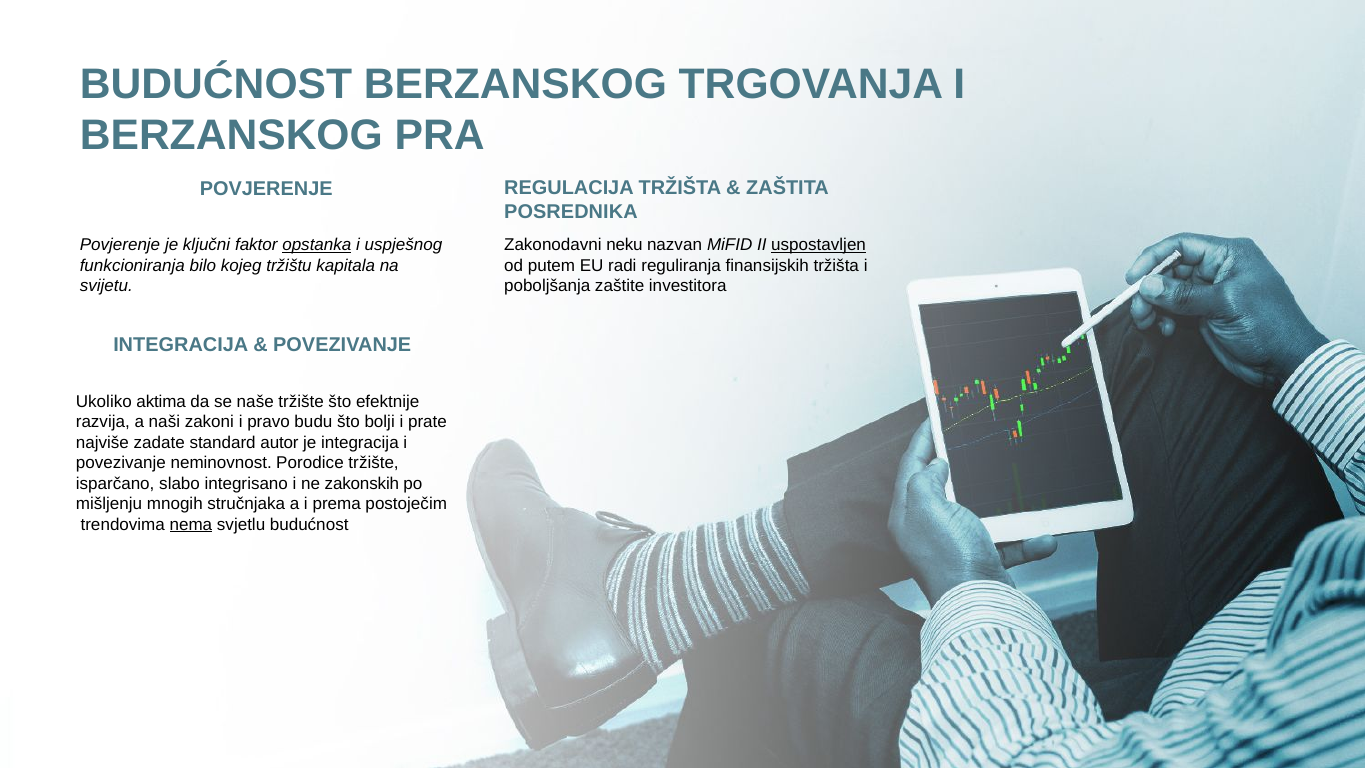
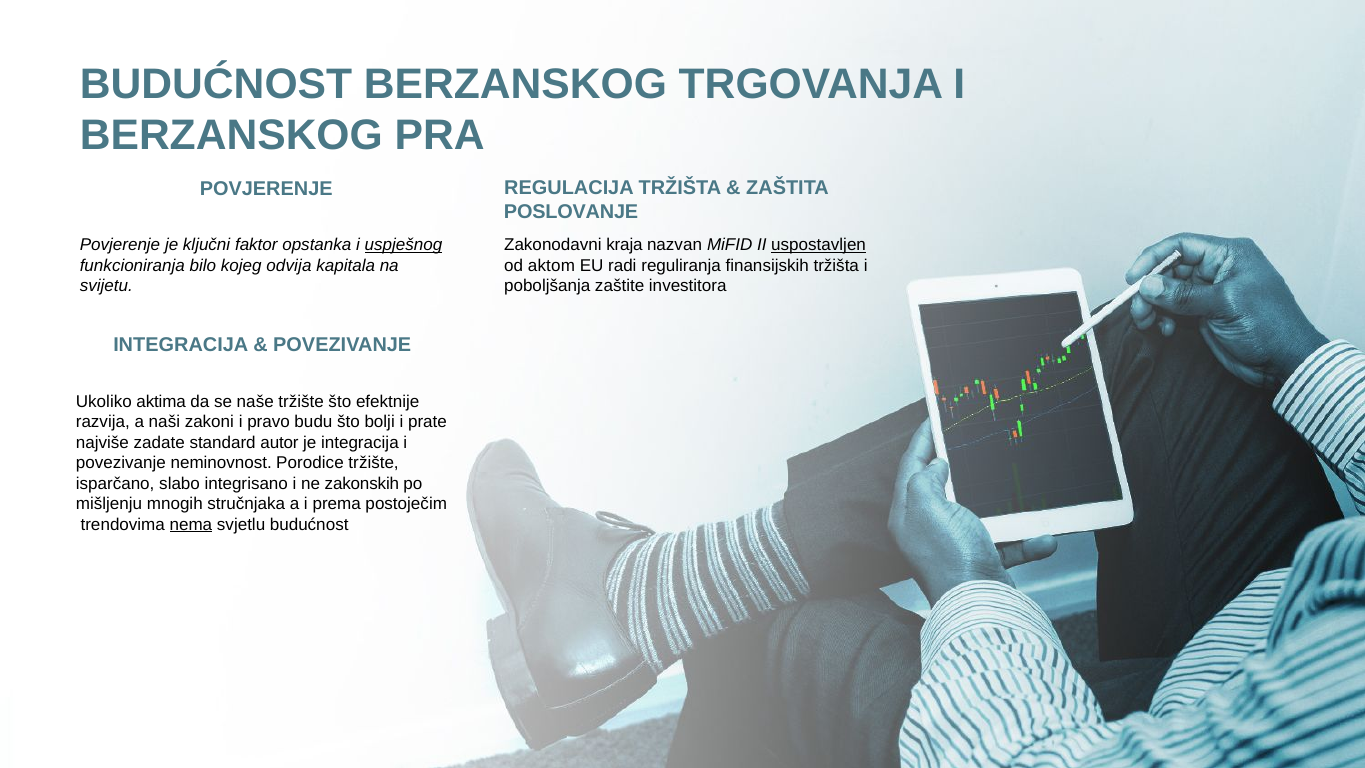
POSREDNIKA: POSREDNIKA -> POSLOVANJE
opstanka underline: present -> none
uspješnog underline: none -> present
neku: neku -> kraja
tržištu: tržištu -> odvija
putem: putem -> aktom
